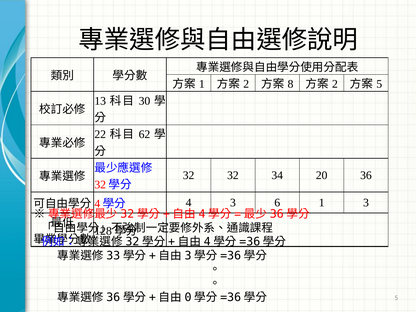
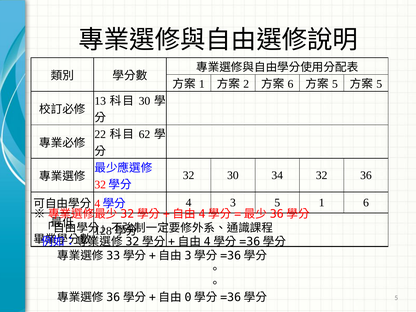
8 at (291, 84): 8 -> 6
2 at (335, 84): 2 -> 5
32 32: 32 -> 30
34 20: 20 -> 32
3 6: 6 -> 5
1 3: 3 -> 6
